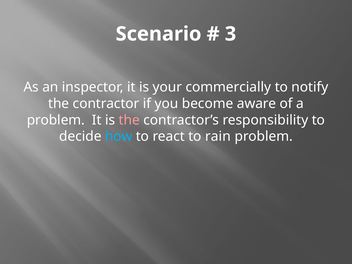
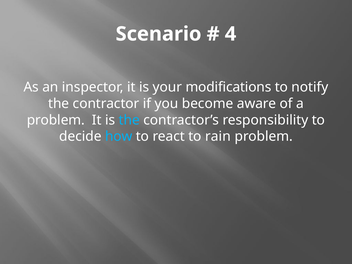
3: 3 -> 4
commercially: commercially -> modifications
the at (129, 120) colour: pink -> light blue
